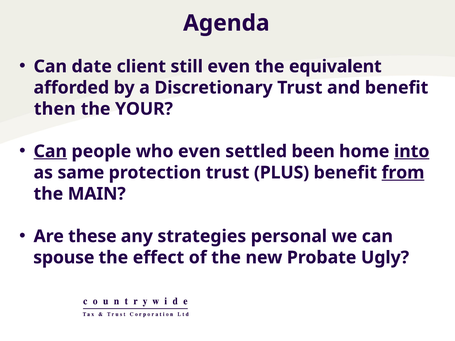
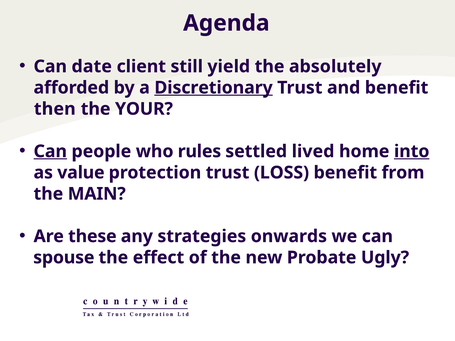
still even: even -> yield
equivalent: equivalent -> absolutely
Discretionary underline: none -> present
who even: even -> rules
been: been -> lived
same: same -> value
PLUS: PLUS -> LOSS
from underline: present -> none
personal: personal -> onwards
